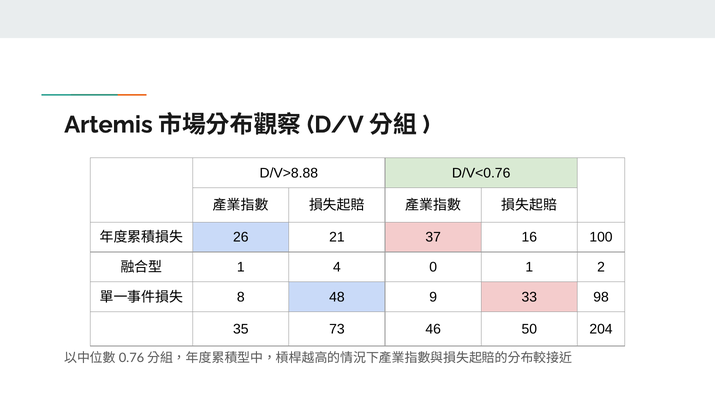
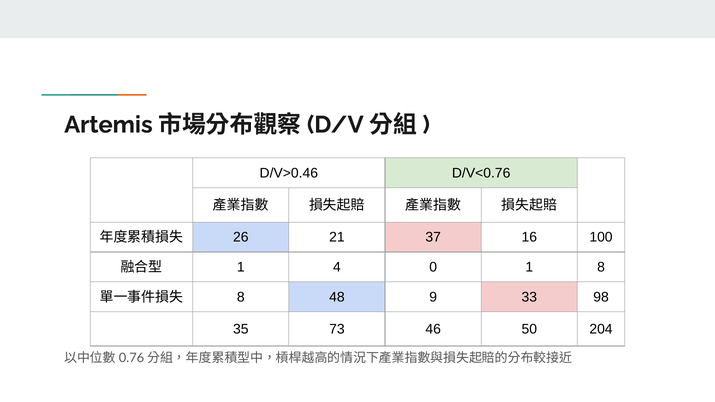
D/V>8.88: D/V>8.88 -> D/V>0.46
1 2: 2 -> 8
